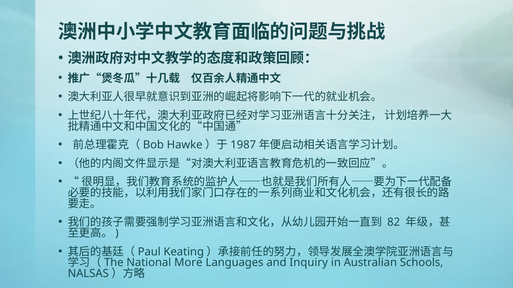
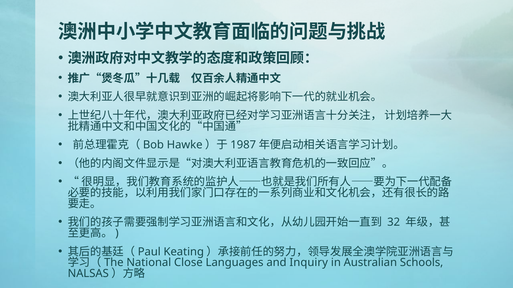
82: 82 -> 32
More: More -> Close
